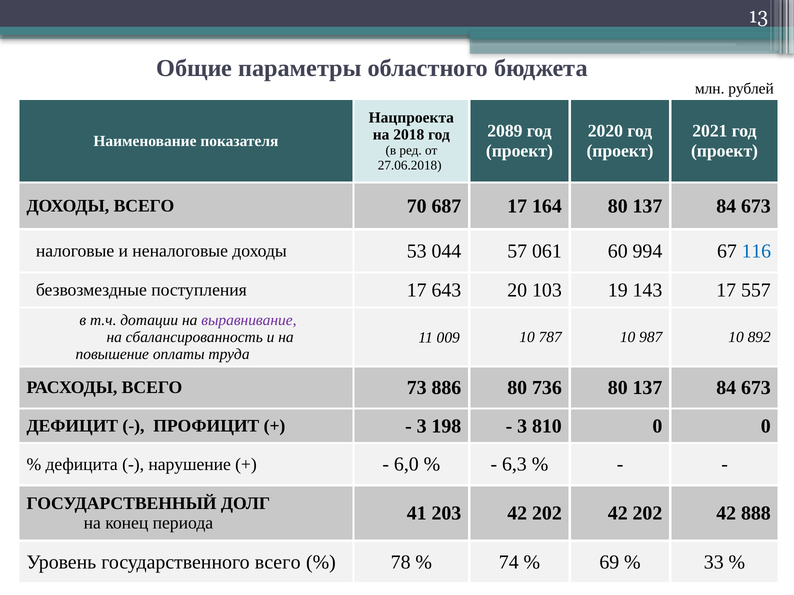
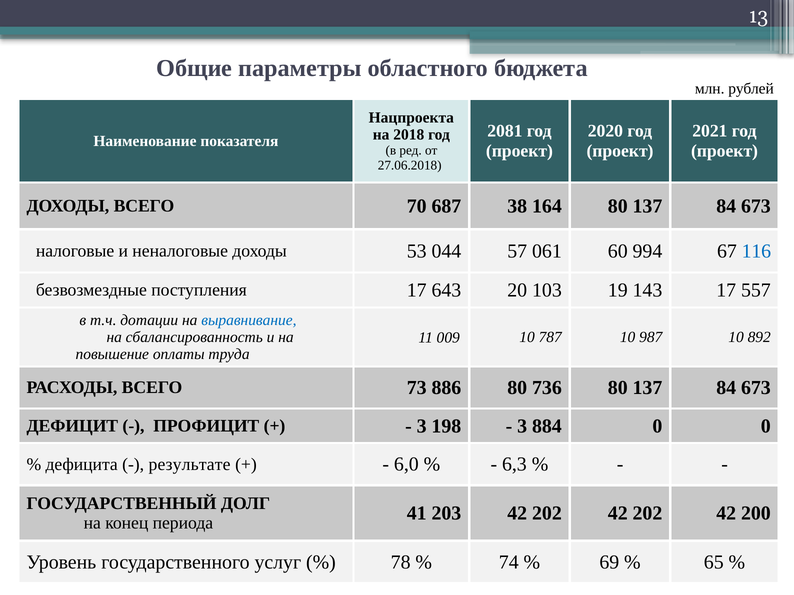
2089: 2089 -> 2081
687 17: 17 -> 38
выравнивание colour: purple -> blue
810: 810 -> 884
нарушение: нарушение -> результате
888: 888 -> 200
государственного всего: всего -> услуг
33: 33 -> 65
